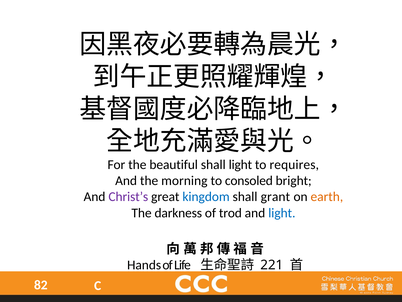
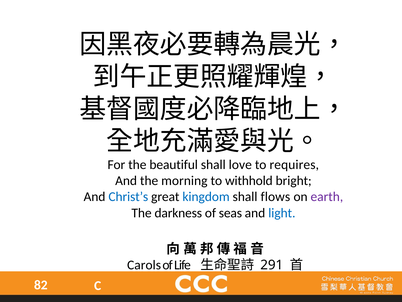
shall light: light -> love
consoled: consoled -> withhold
Christ’s colour: purple -> blue
grant: grant -> flows
earth colour: orange -> purple
trod: trod -> seas
Hands: Hands -> Carols
221: 221 -> 291
